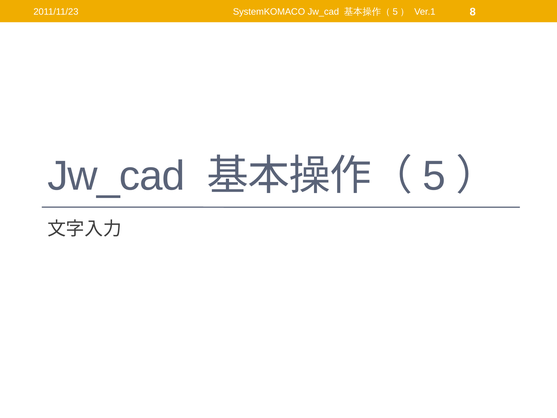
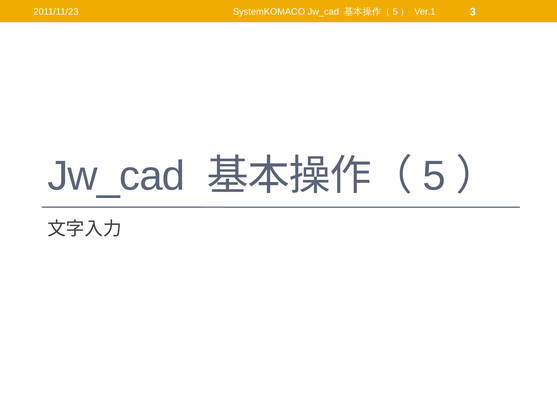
8: 8 -> 3
